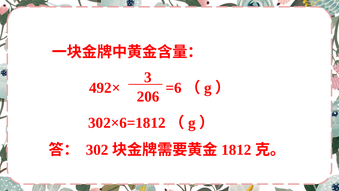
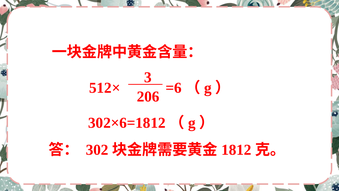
492×: 492× -> 512×
